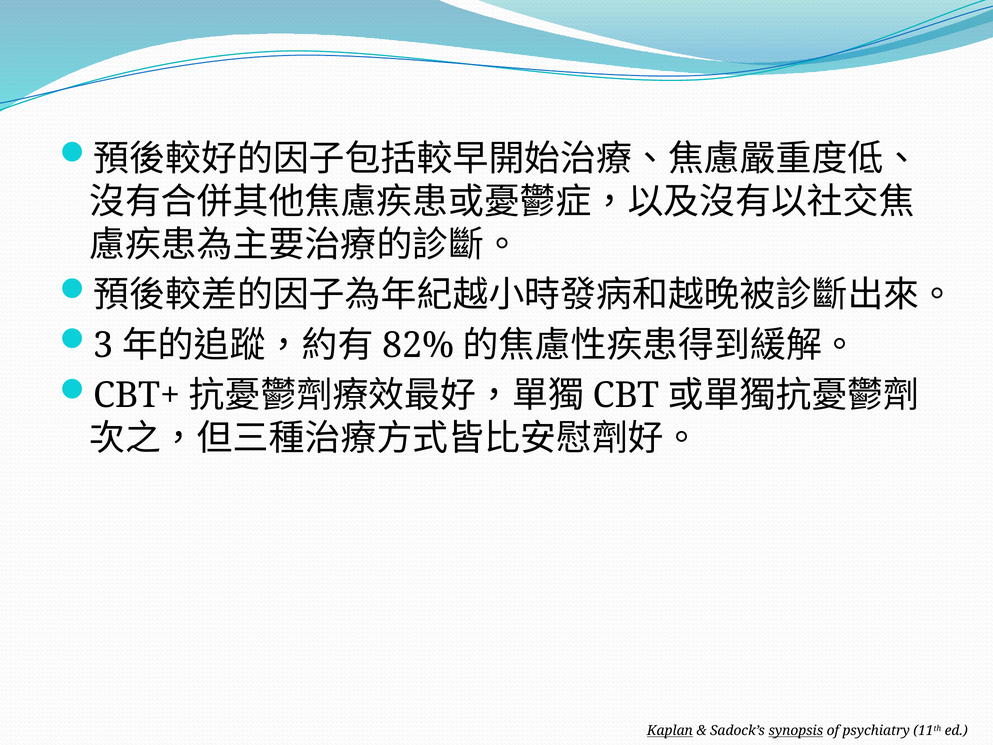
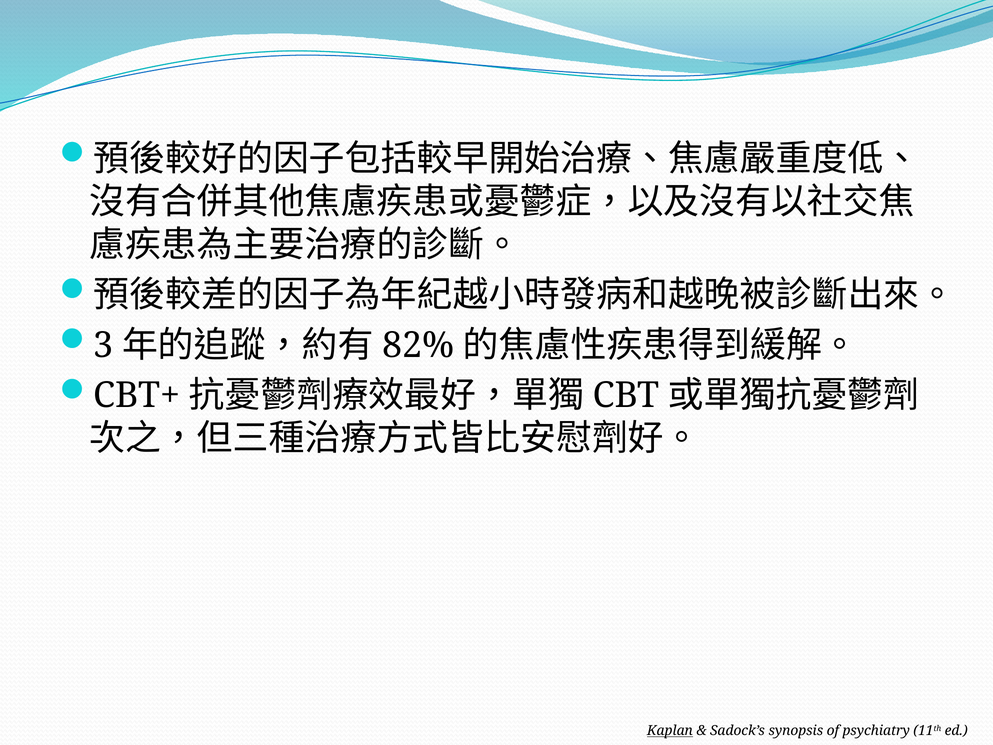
synopsis underline: present -> none
